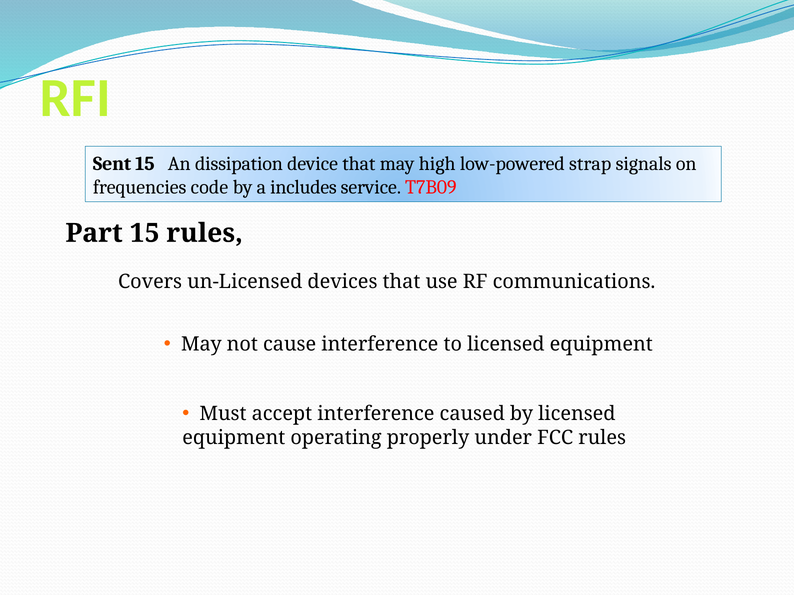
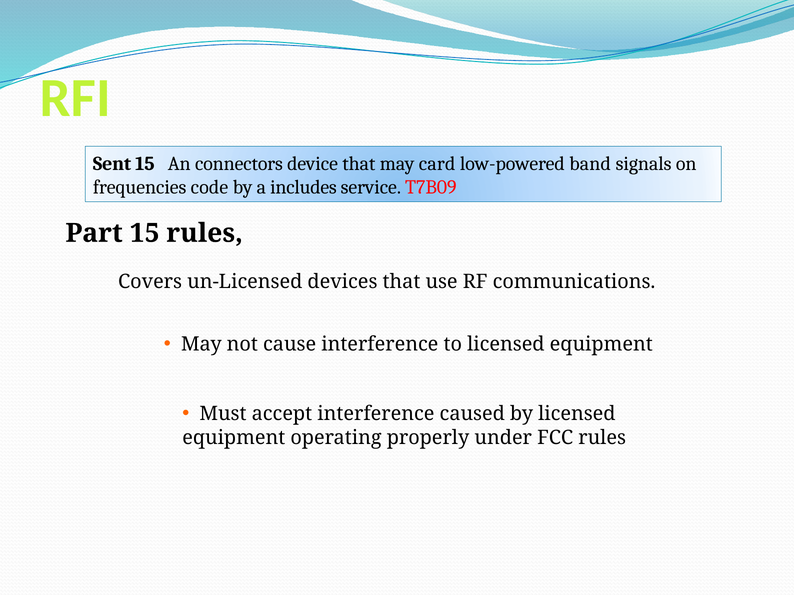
dissipation: dissipation -> connectors
high: high -> card
strap: strap -> band
